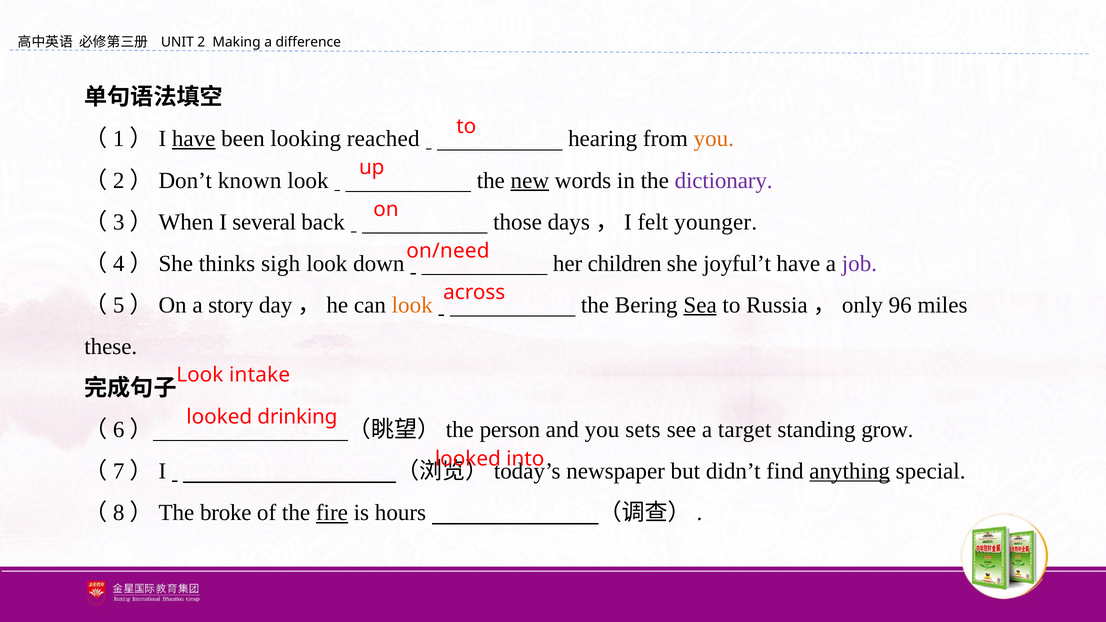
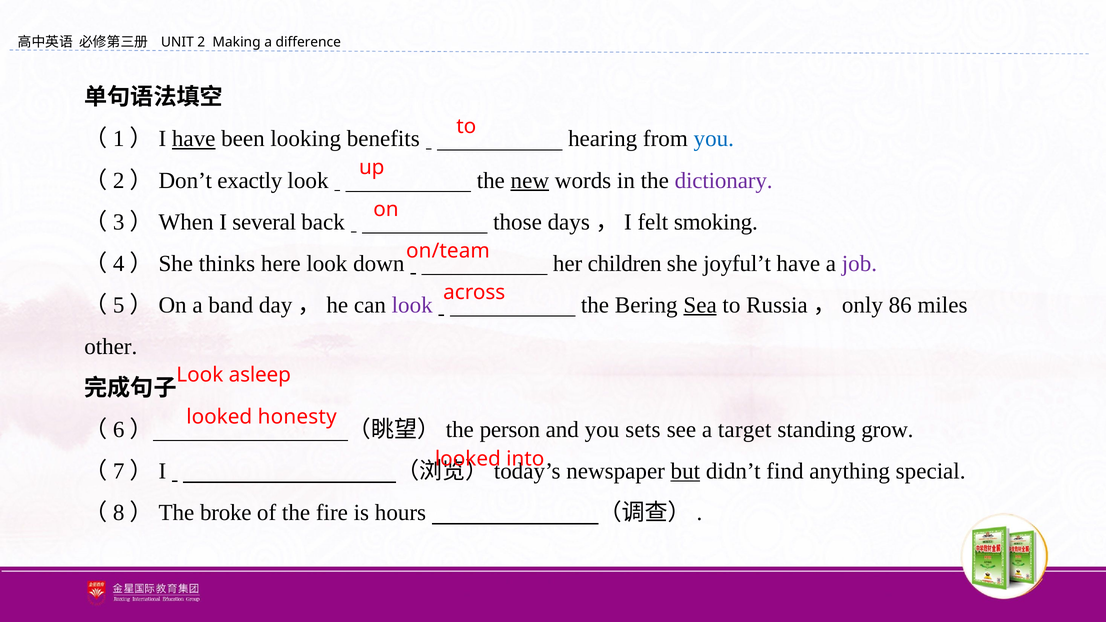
reached: reached -> benefits
you at (714, 139) colour: orange -> blue
known: known -> exactly
younger: younger -> smoking
on/need: on/need -> on/team
sigh: sigh -> here
story: story -> band
look at (412, 305) colour: orange -> purple
96: 96 -> 86
these: these -> other
intake: intake -> asleep
drinking: drinking -> honesty
but underline: none -> present
anything underline: present -> none
fire underline: present -> none
